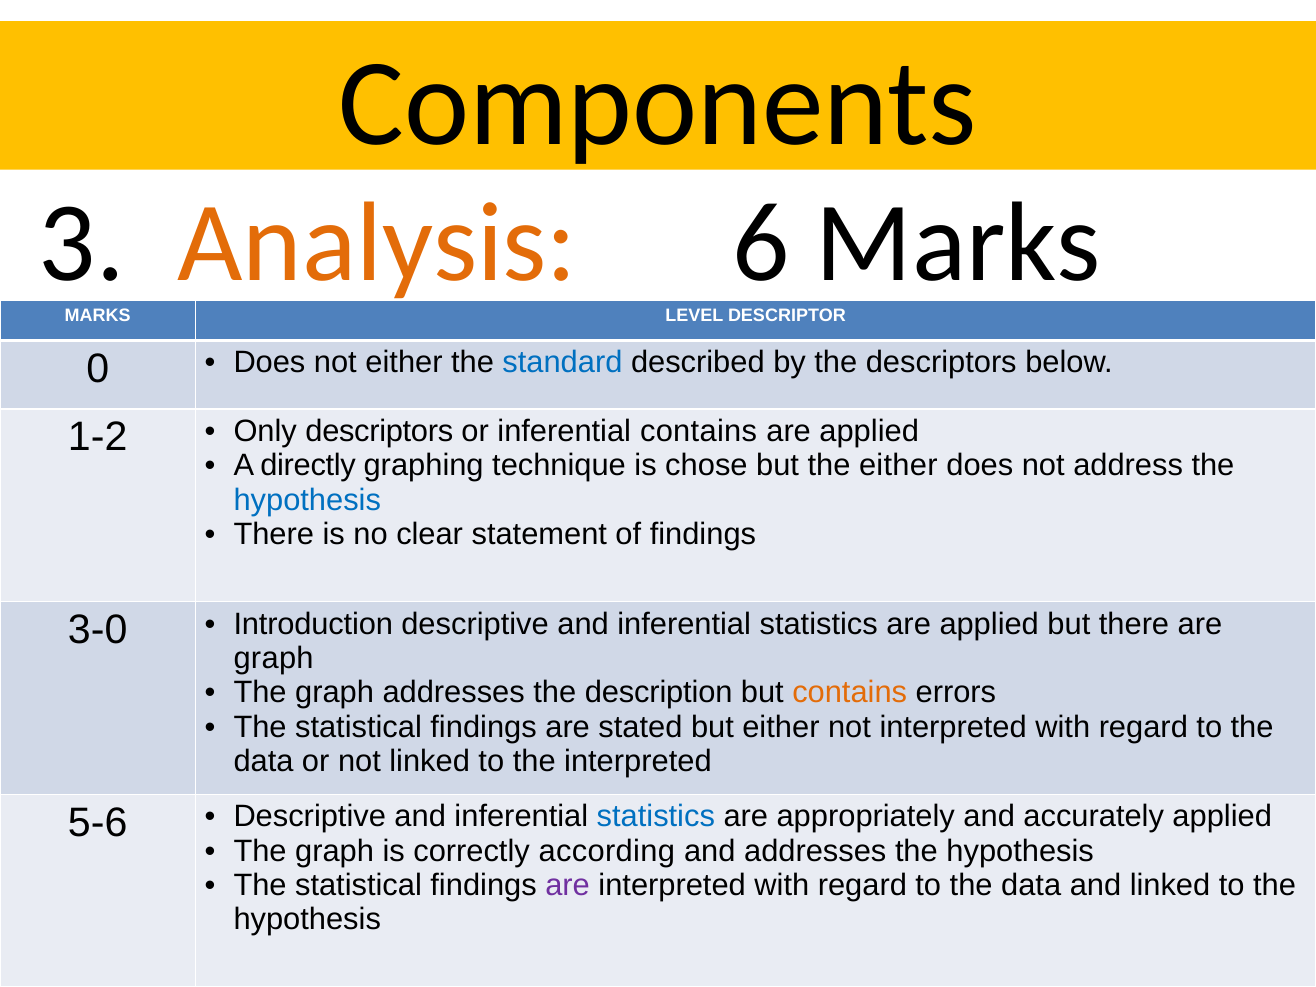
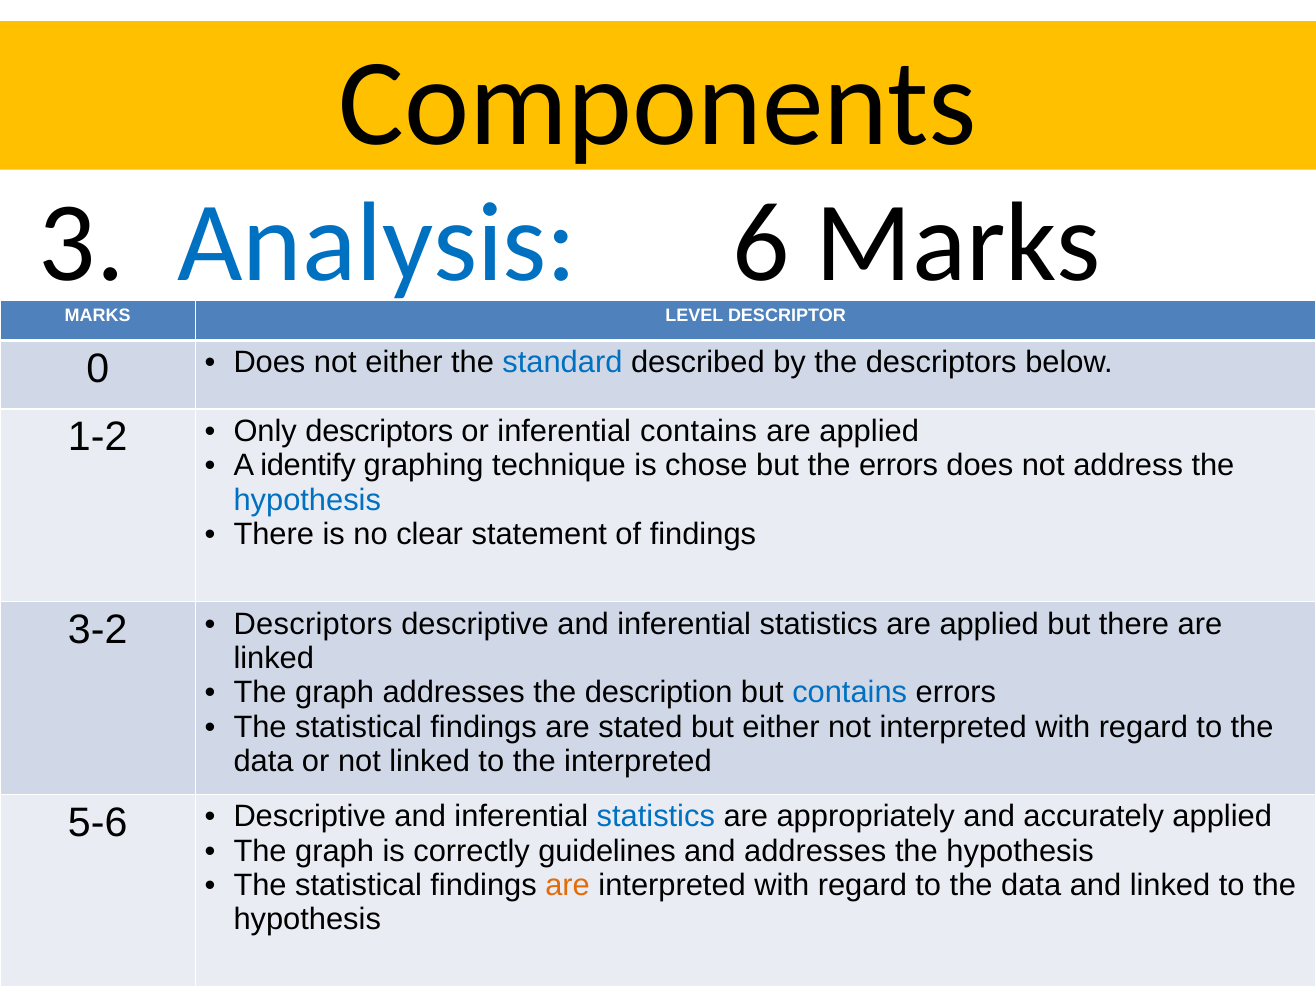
Analysis colour: orange -> blue
directly: directly -> identify
the either: either -> errors
3-0: 3-0 -> 3-2
Introduction at (313, 624): Introduction -> Descriptors
graph at (274, 658): graph -> linked
contains at (850, 693) colour: orange -> blue
according: according -> guidelines
are at (568, 885) colour: purple -> orange
